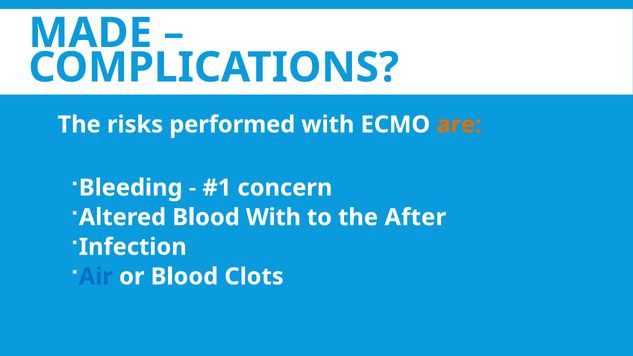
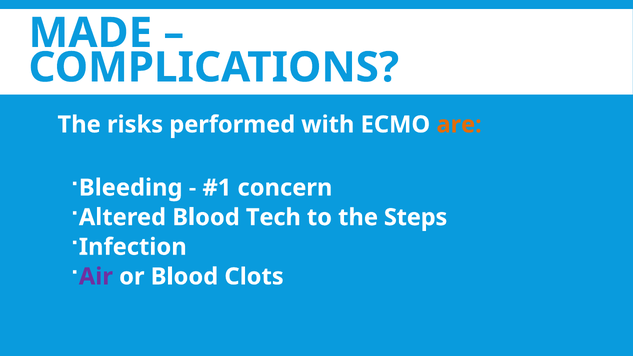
Blood With: With -> Tech
After: After -> Steps
Air colour: blue -> purple
